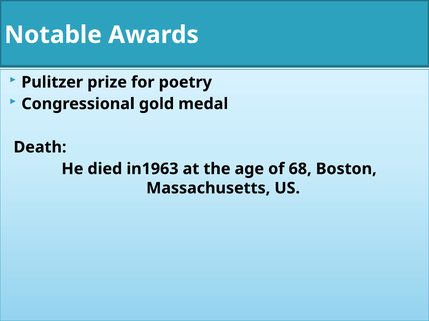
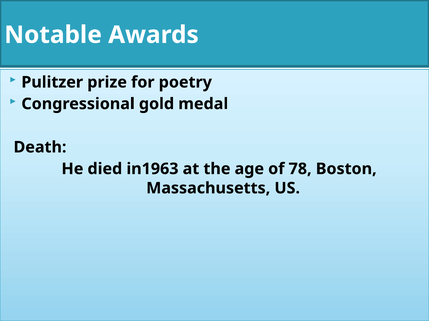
68: 68 -> 78
